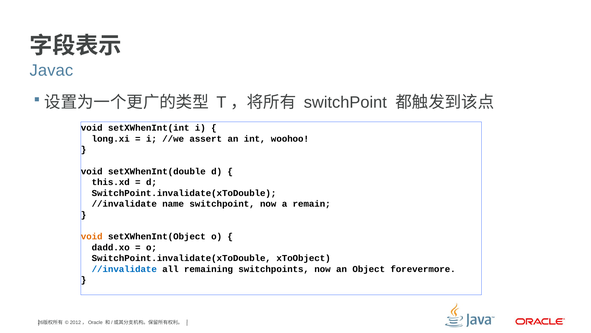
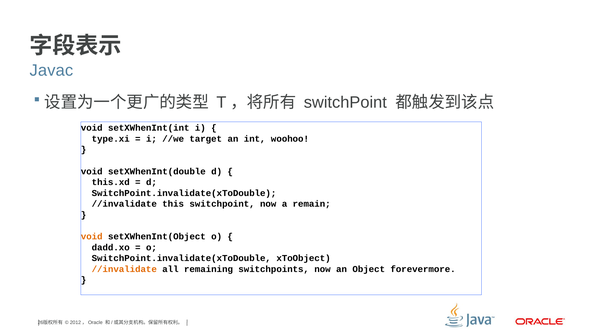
long.xi: long.xi -> type.xi
assert: assert -> target
name: name -> this
//invalidate at (124, 269) colour: blue -> orange
